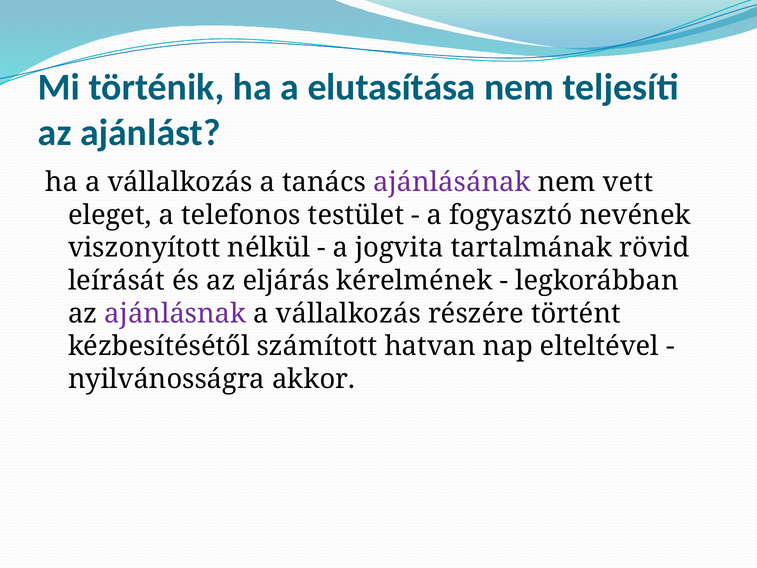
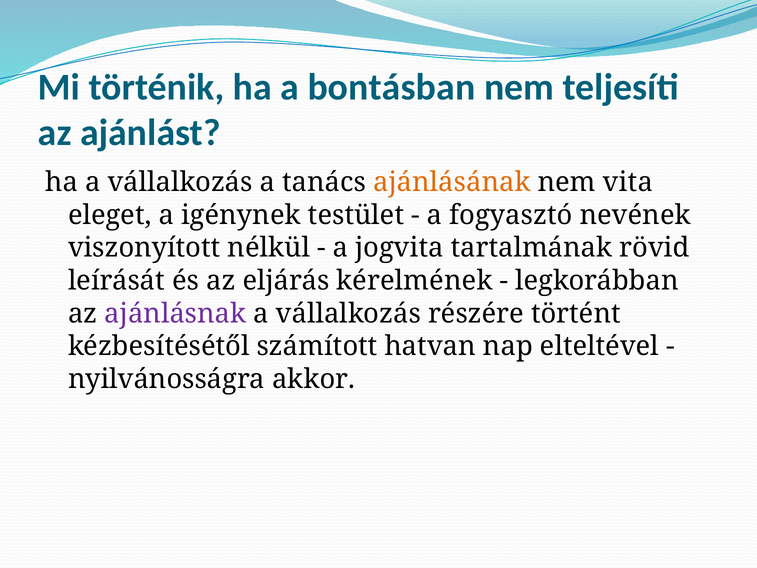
elutasítása: elutasítása -> bontásban
ajánlásának colour: purple -> orange
vett: vett -> vita
telefonos: telefonos -> igénynek
